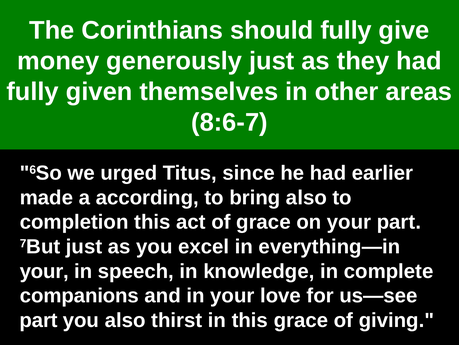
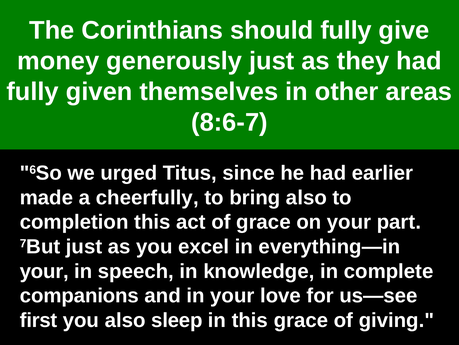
according: according -> cheerfully
part at (39, 320): part -> first
thirst: thirst -> sleep
